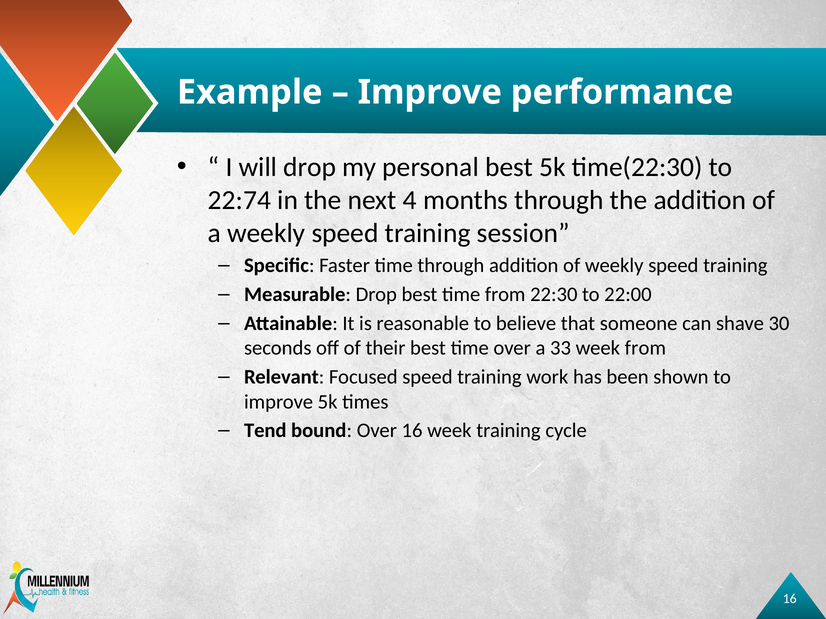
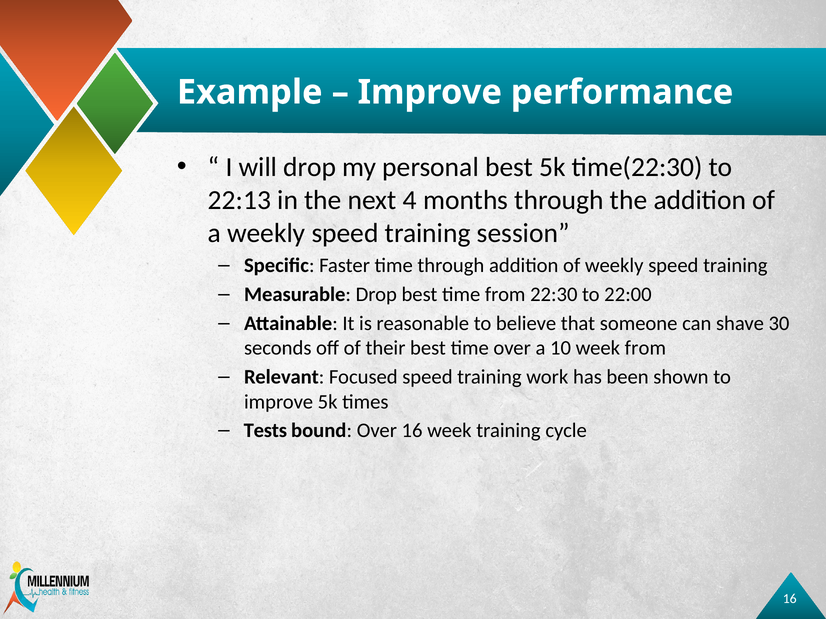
22:74: 22:74 -> 22:13
33: 33 -> 10
Tend: Tend -> Tests
